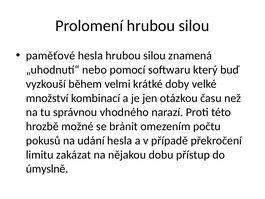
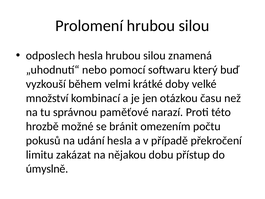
paměťové: paměťové -> odposlech
vhodného: vhodného -> paměťové
